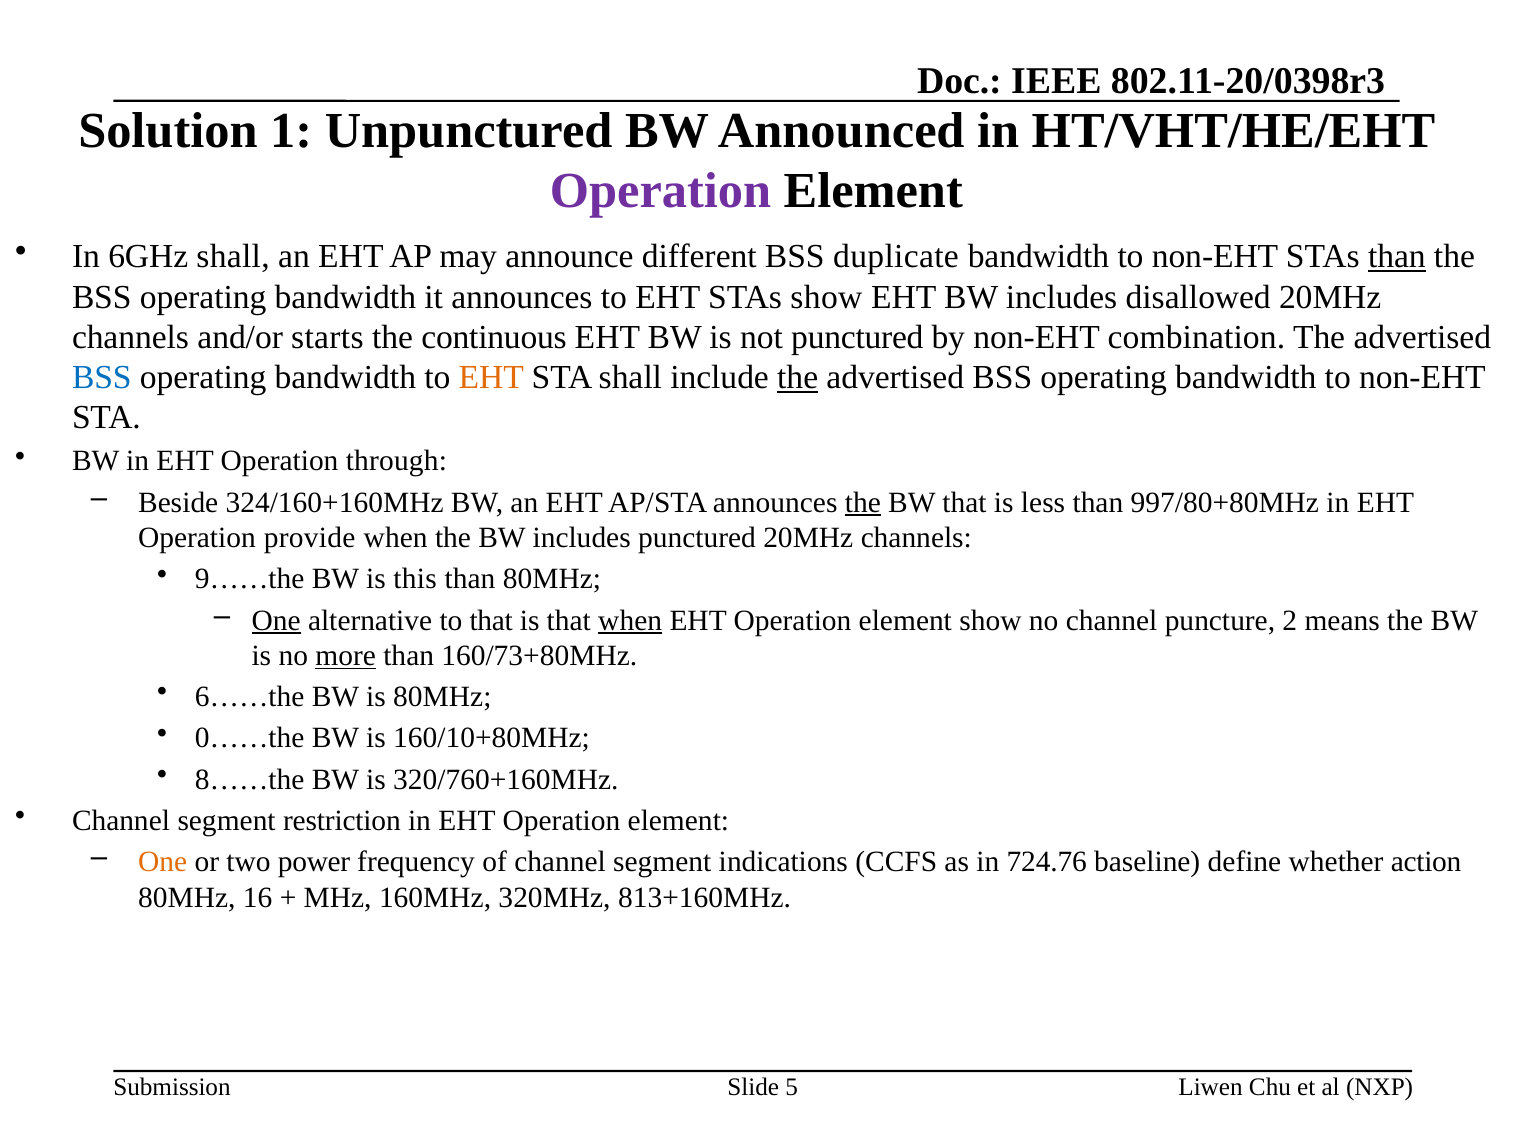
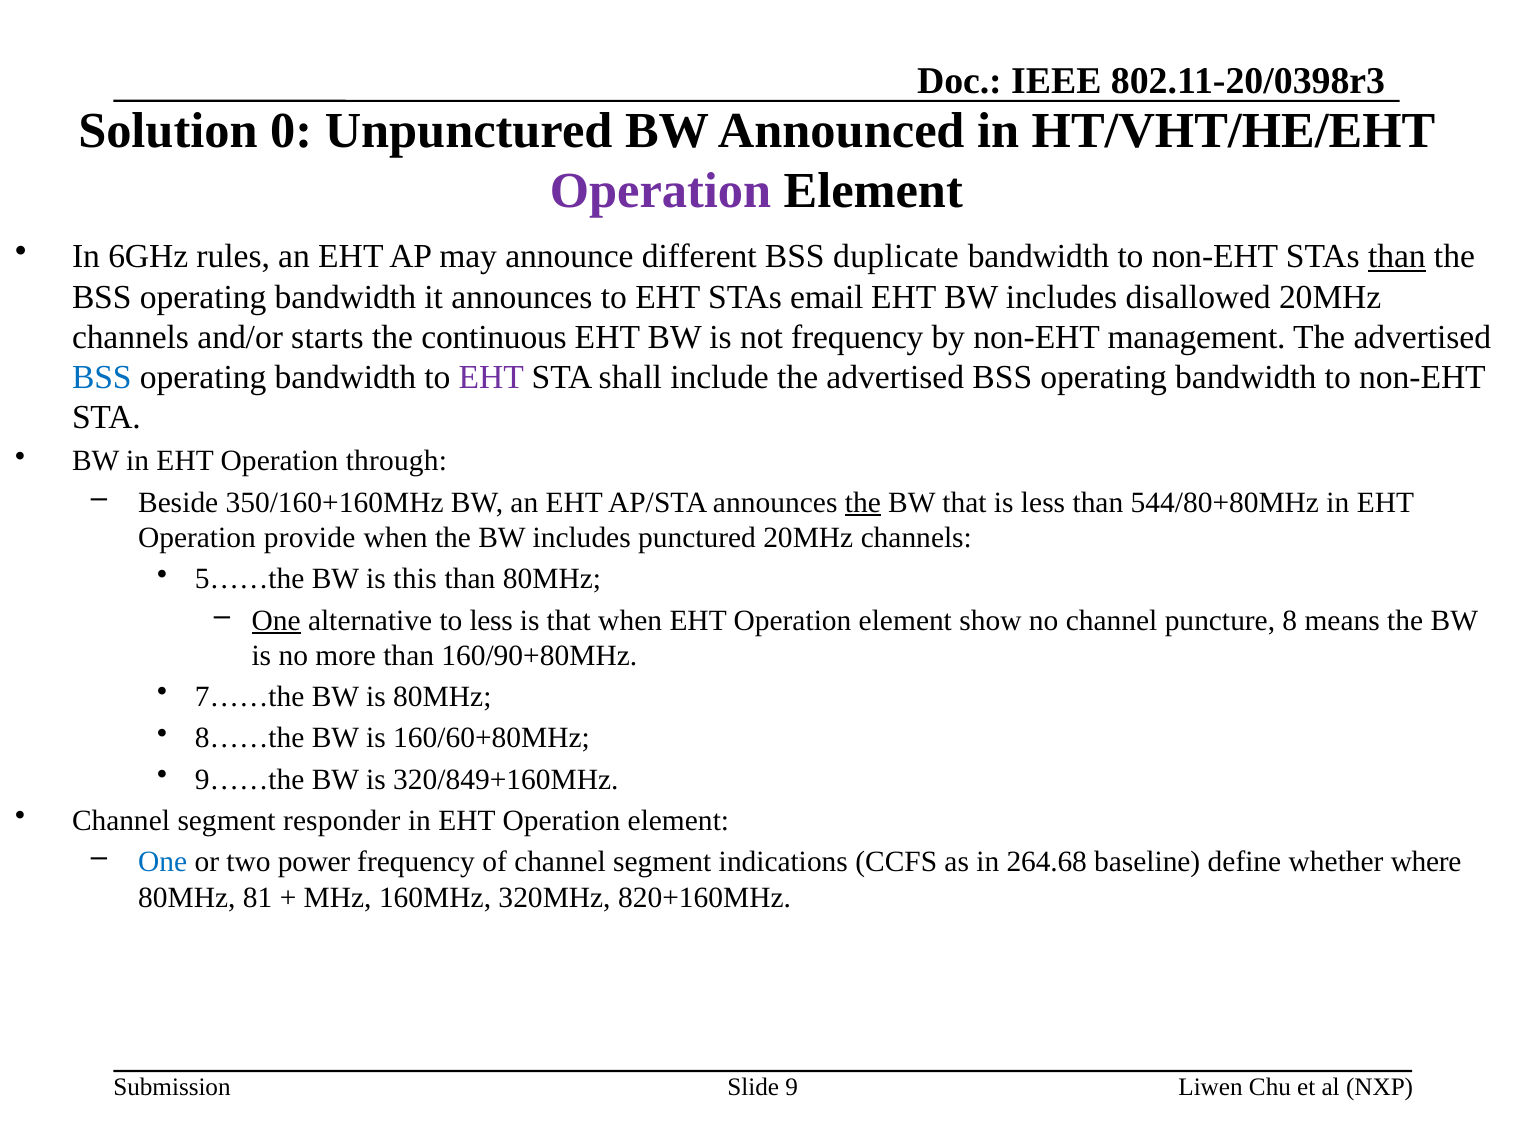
1: 1 -> 0
6GHz shall: shall -> rules
STAs show: show -> email
not punctured: punctured -> frequency
combination: combination -> management
EHT at (491, 378) colour: orange -> purple
the at (798, 378) underline: present -> none
324/160+160MHz: 324/160+160MHz -> 350/160+160MHz
997/80+80MHz: 997/80+80MHz -> 544/80+80MHz
9……the: 9……the -> 5……the
to that: that -> less
when at (630, 621) underline: present -> none
2: 2 -> 8
more underline: present -> none
160/73+80MHz: 160/73+80MHz -> 160/90+80MHz
6……the: 6……the -> 7……the
0……the: 0……the -> 8……the
160/10+80MHz: 160/10+80MHz -> 160/60+80MHz
8……the: 8……the -> 9……the
320/760+160MHz: 320/760+160MHz -> 320/849+160MHz
restriction: restriction -> responder
One at (163, 863) colour: orange -> blue
724.76: 724.76 -> 264.68
action: action -> where
16: 16 -> 81
813+160MHz: 813+160MHz -> 820+160MHz
5: 5 -> 9
